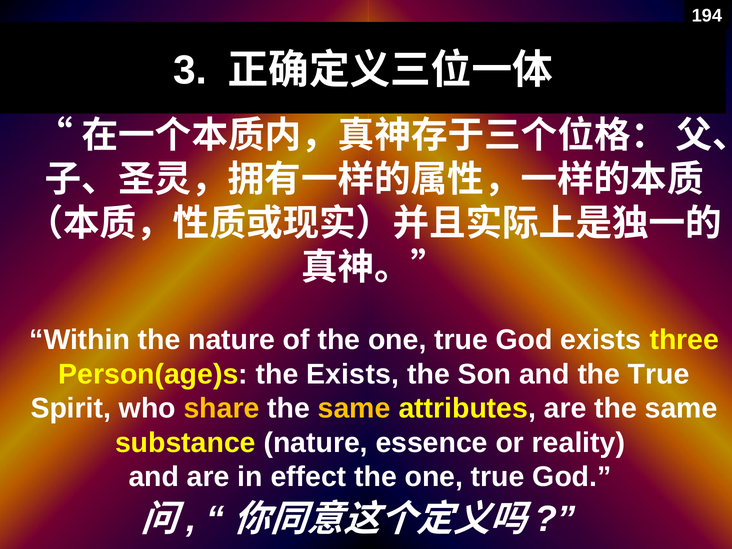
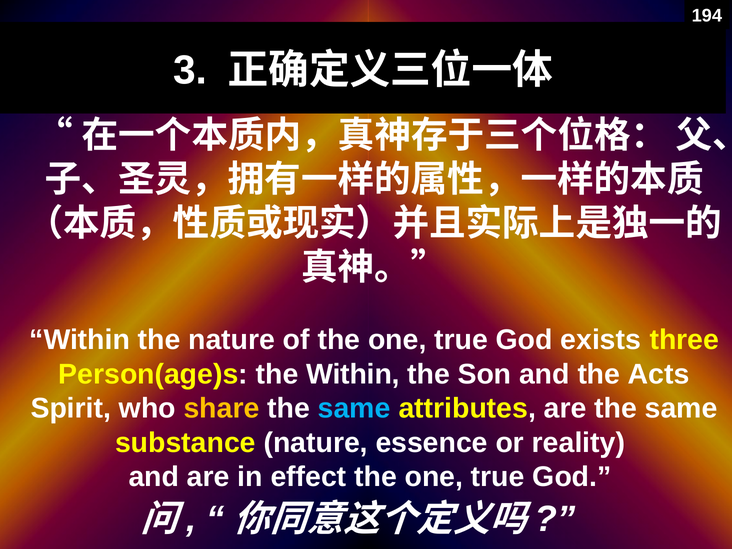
the Exists: Exists -> Within
the True: True -> Acts
same at (354, 408) colour: yellow -> light blue
